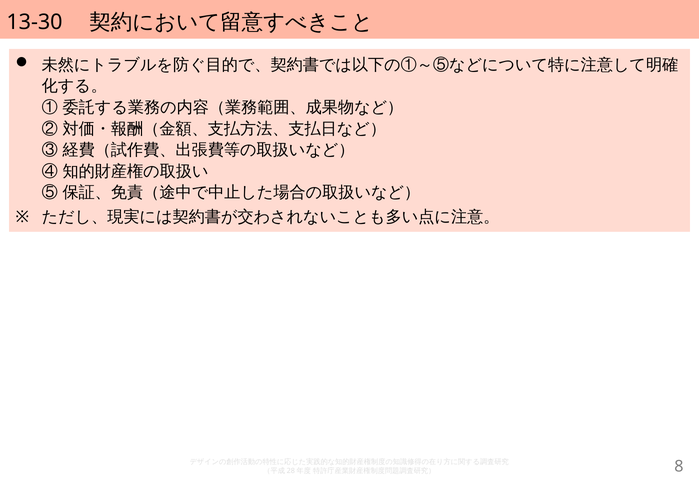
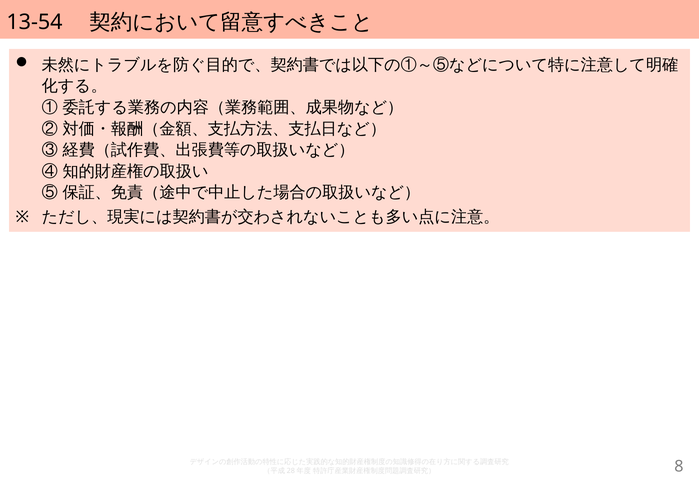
13-30: 13-30 -> 13-54
